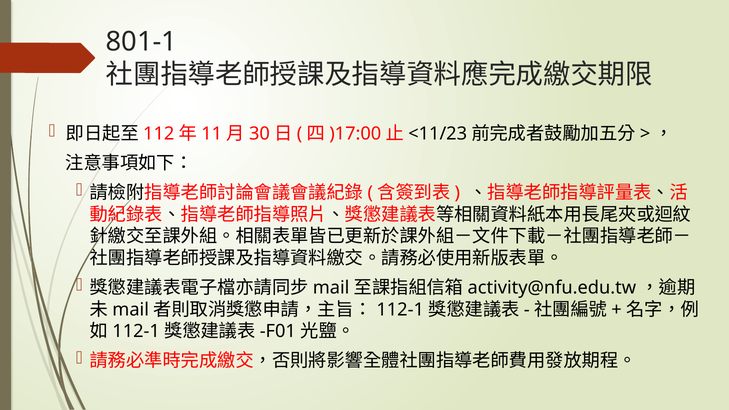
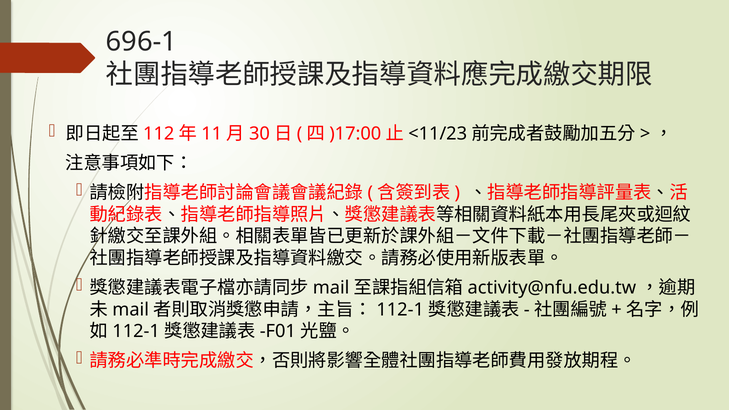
801-1: 801-1 -> 696-1
